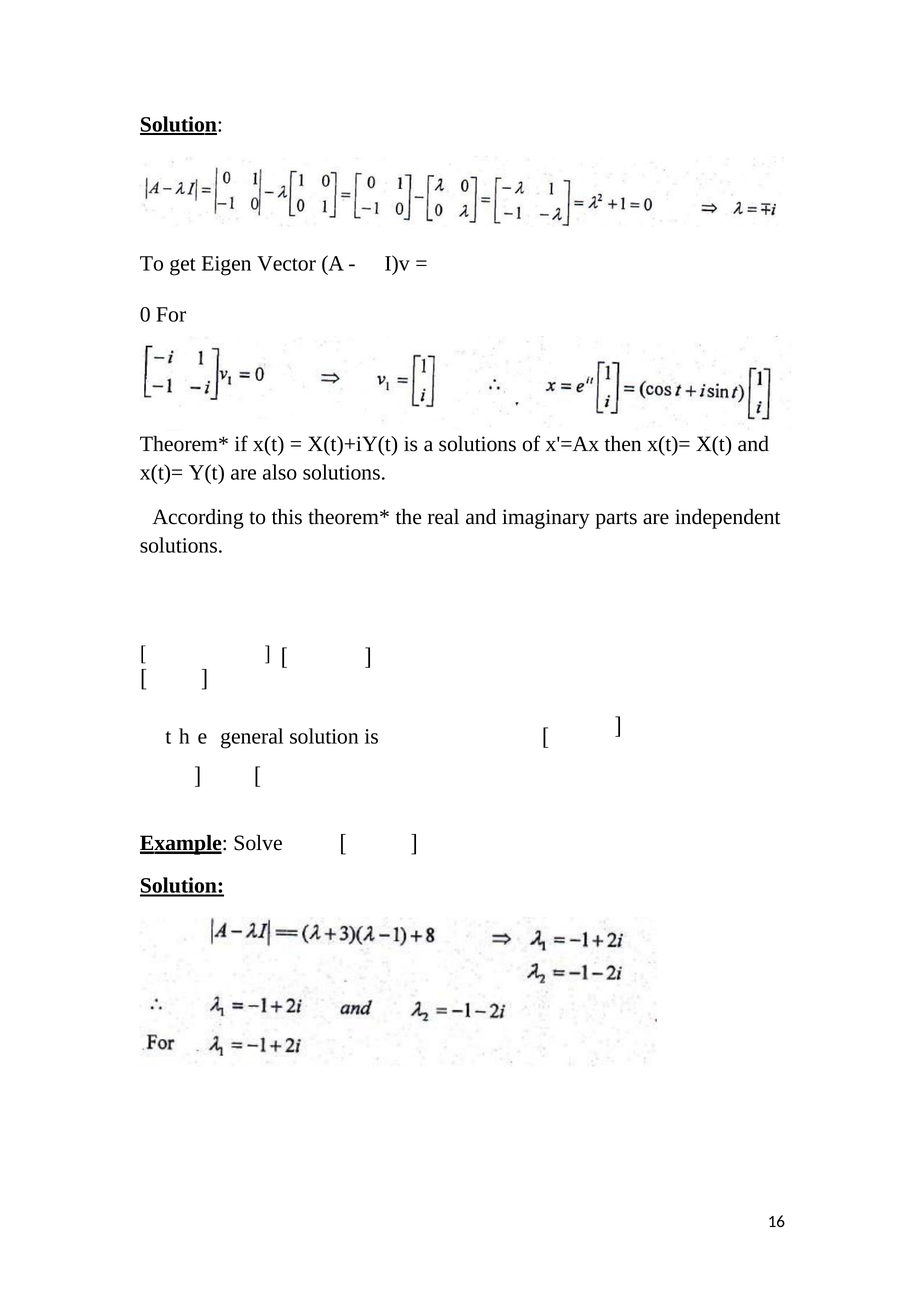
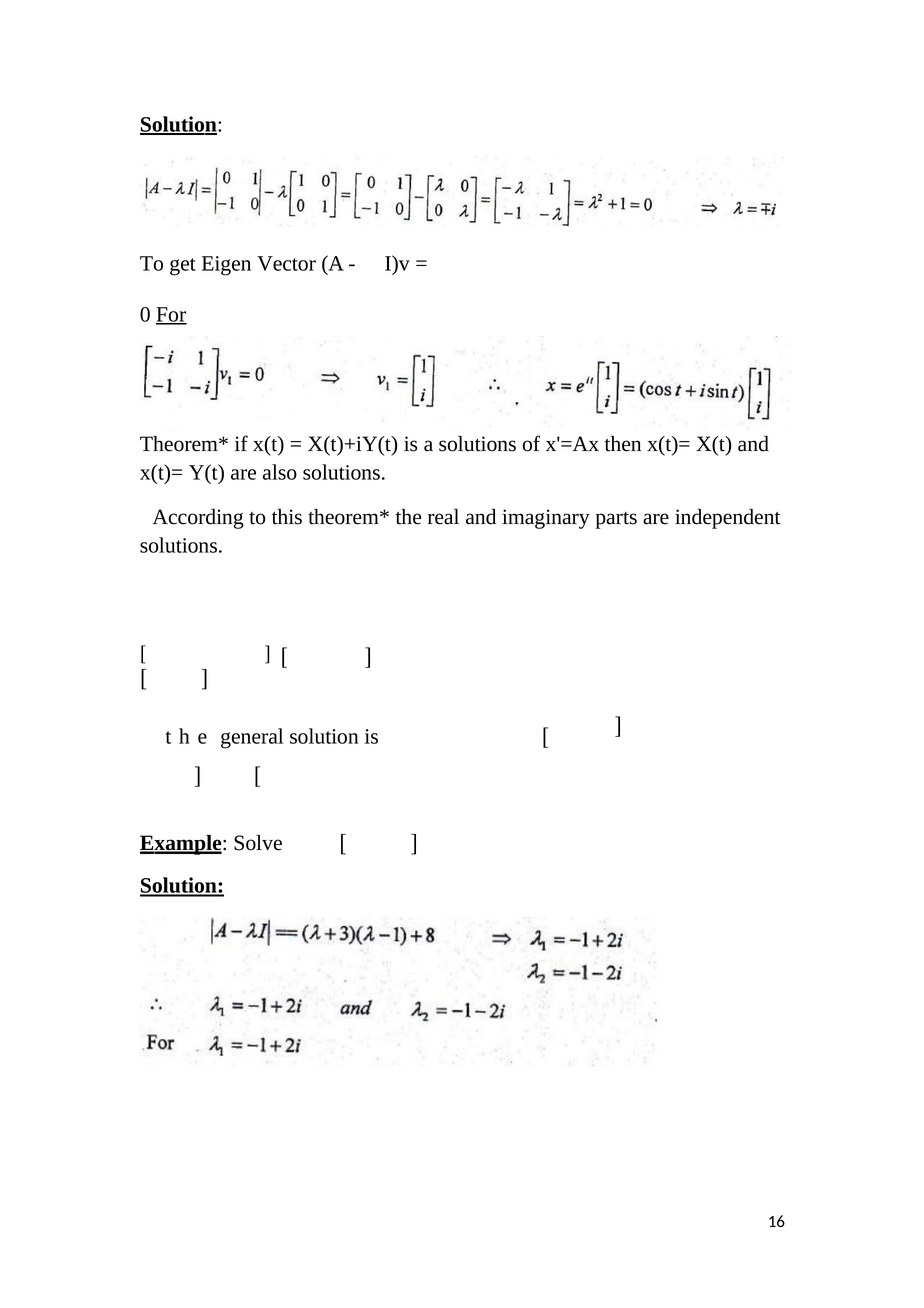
For underline: none -> present
